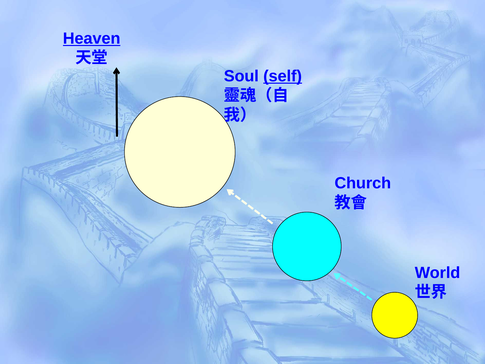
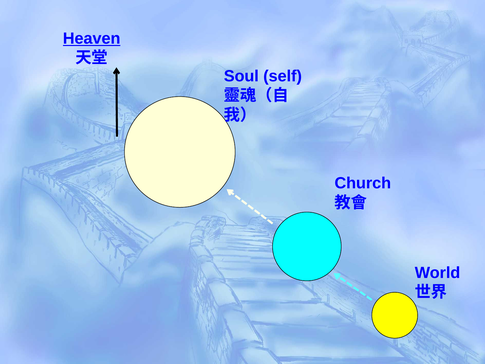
self underline: present -> none
